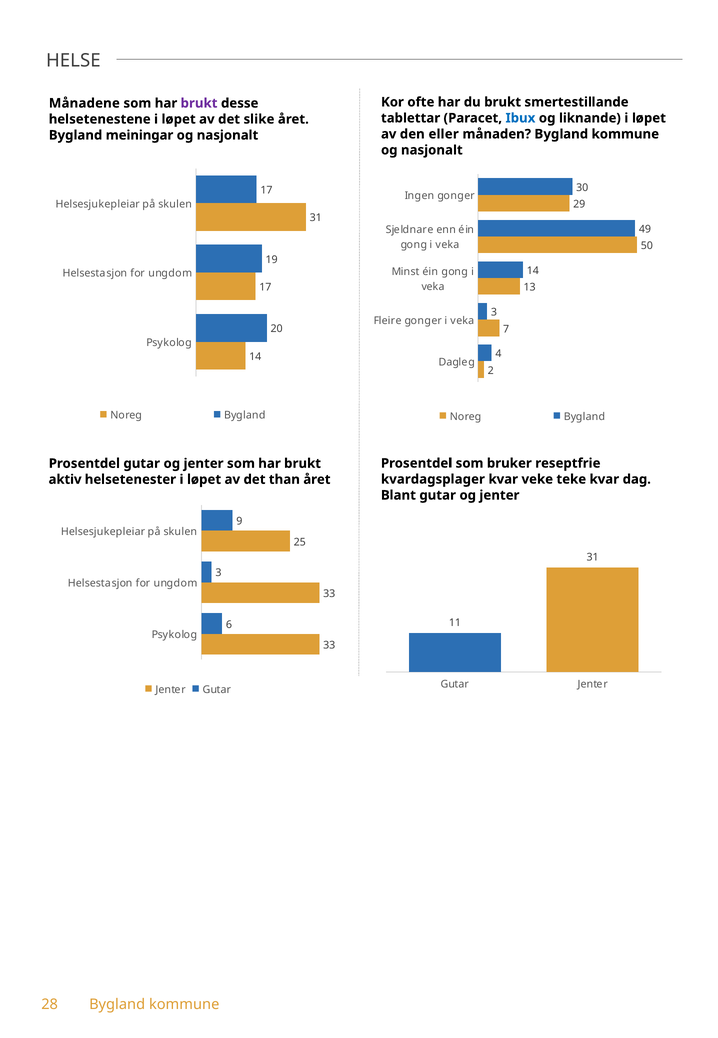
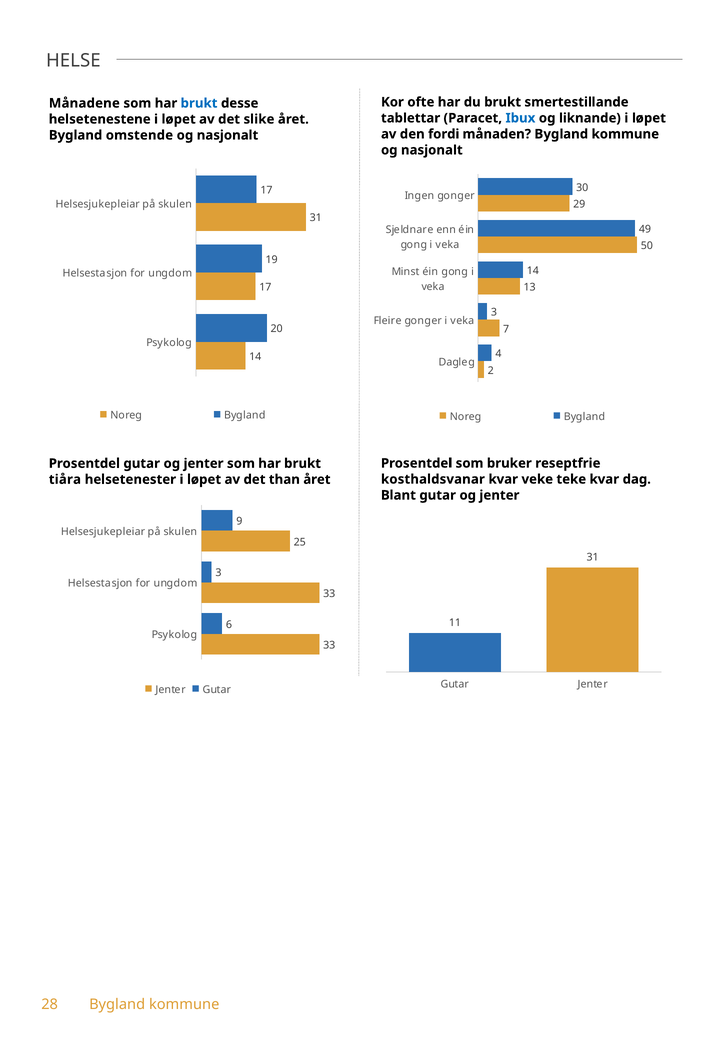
brukt at (199, 103) colour: purple -> blue
eller: eller -> fordi
meiningar: meiningar -> omstende
kvardagsplager: kvardagsplager -> kosthaldsvanar
aktiv: aktiv -> tiåra
